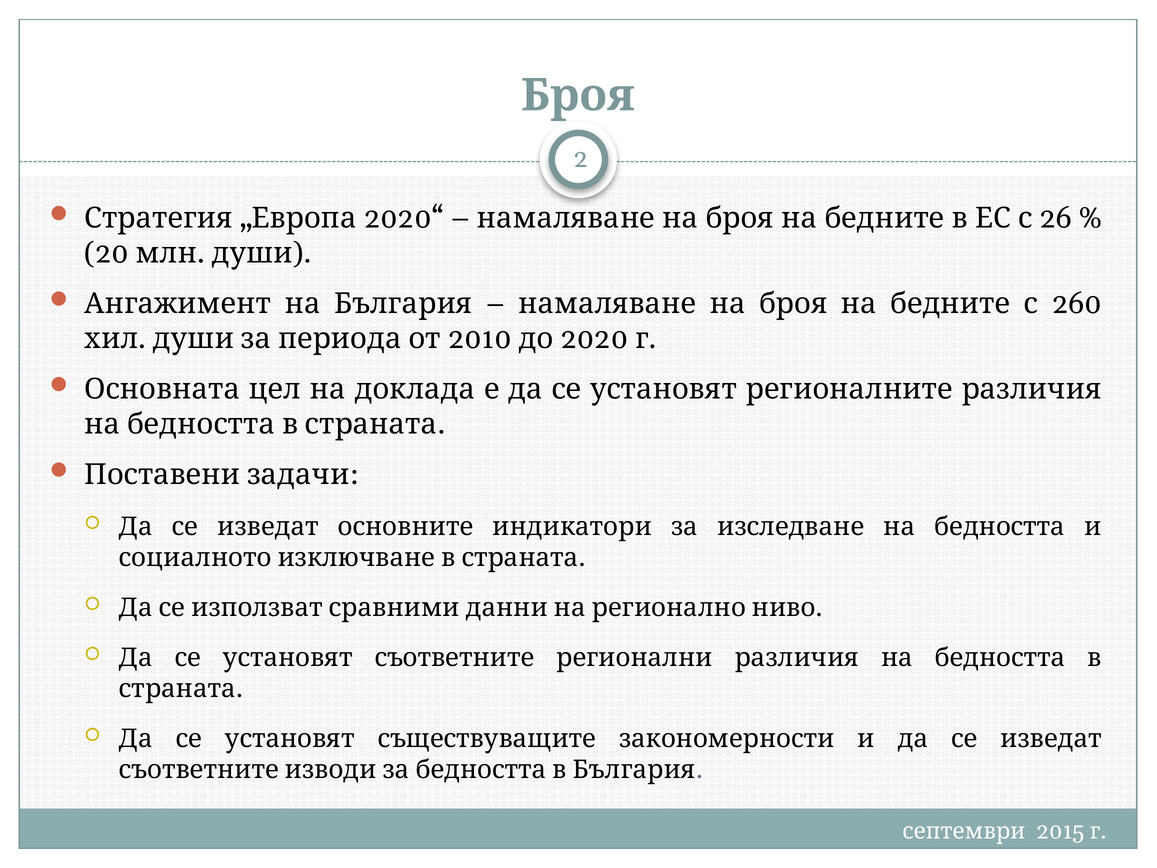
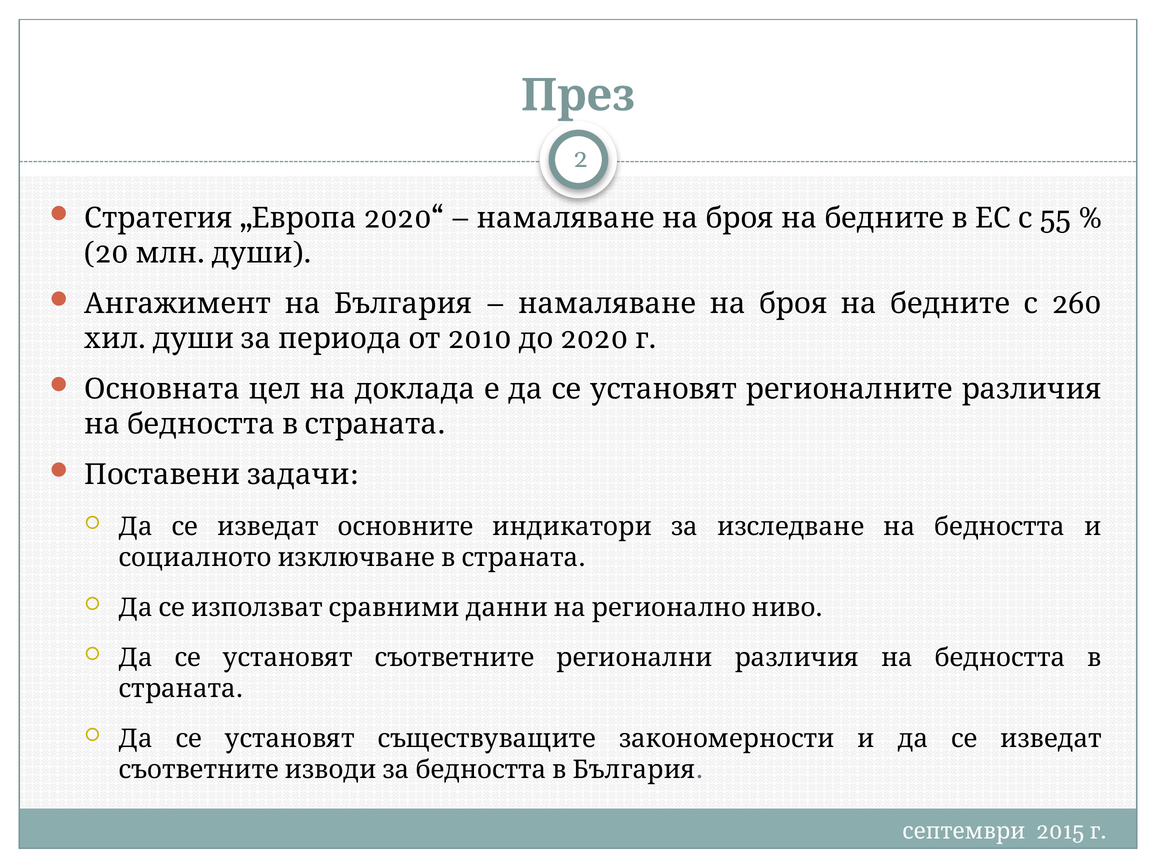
Броя at (578, 95): Броя -> През
26: 26 -> 55
